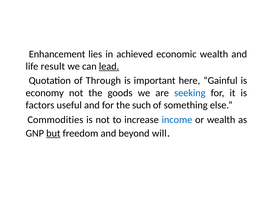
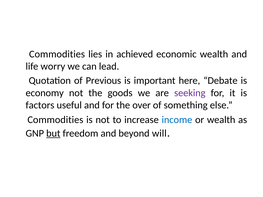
Enhancement at (57, 54): Enhancement -> Commodities
result: result -> worry
lead underline: present -> none
Through: Through -> Previous
Gainful: Gainful -> Debate
seeking colour: blue -> purple
such: such -> over
